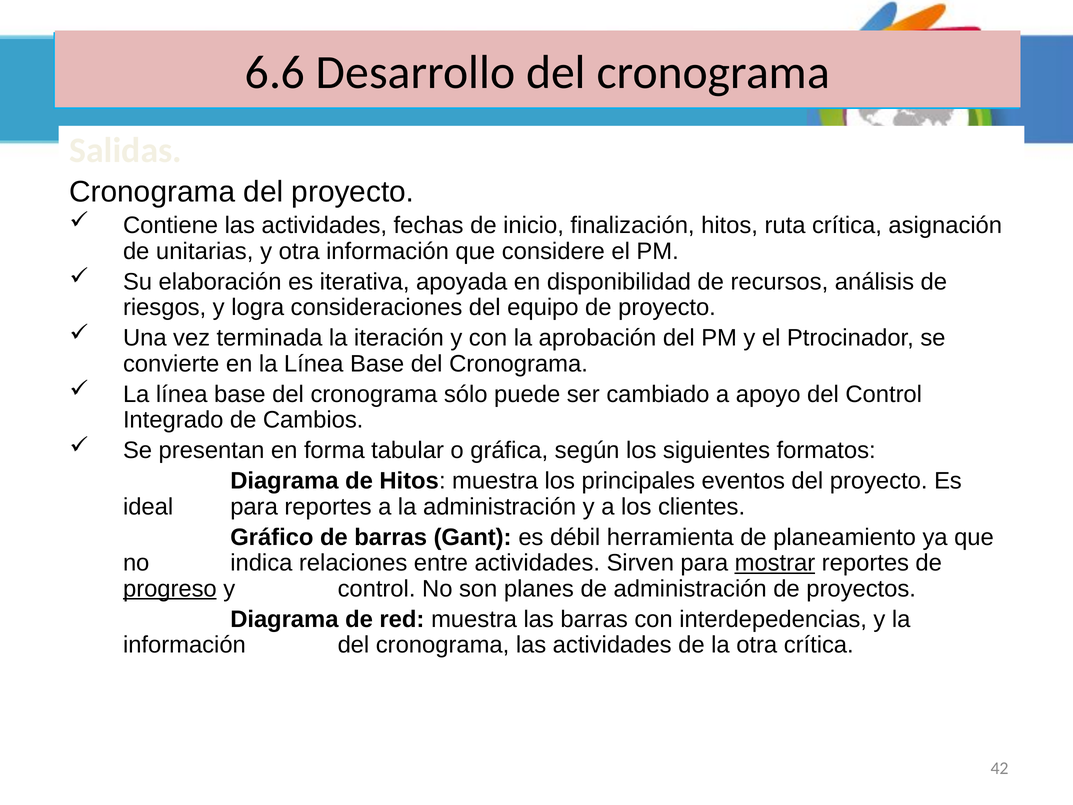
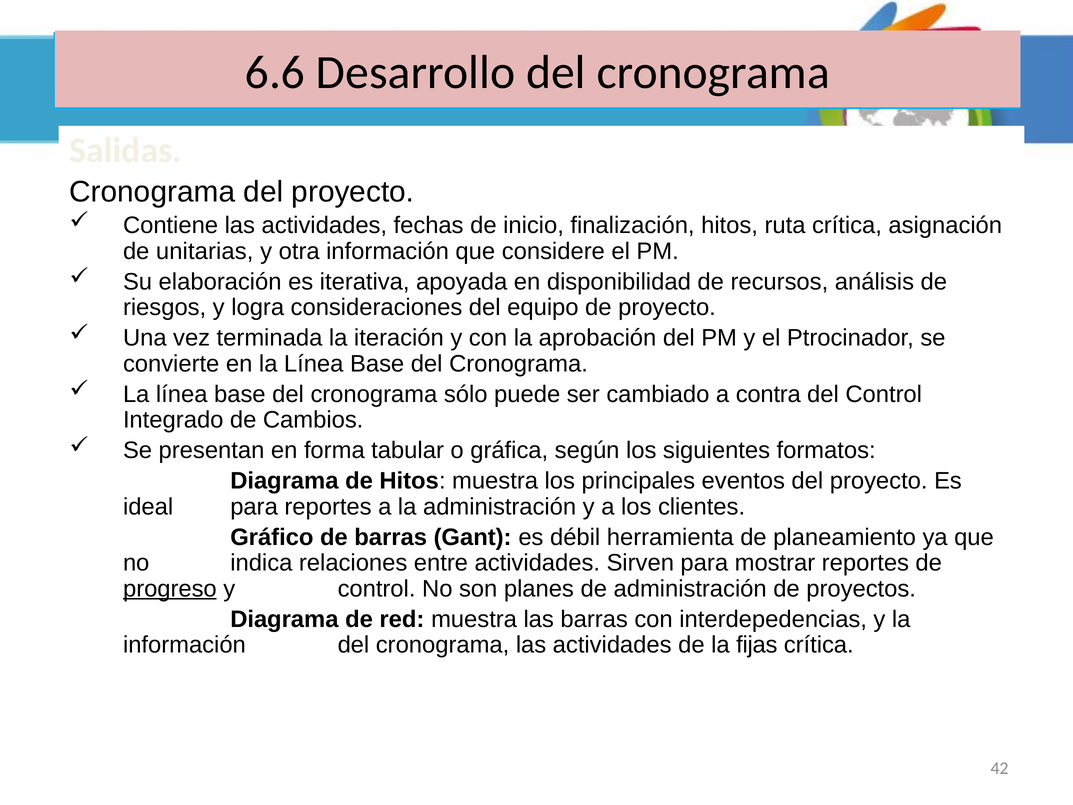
apoyo: apoyo -> contra
mostrar underline: present -> none
la otra: otra -> fijas
